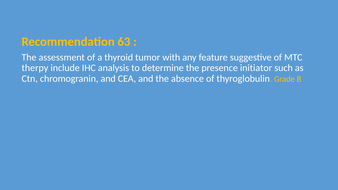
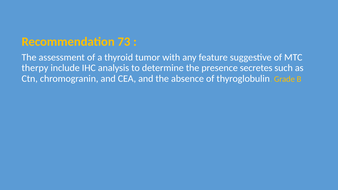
63: 63 -> 73
initiator: initiator -> secretes
